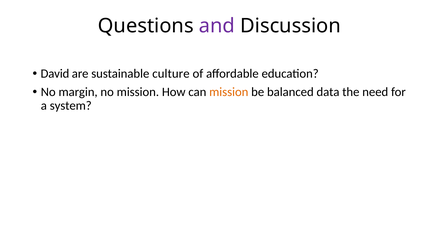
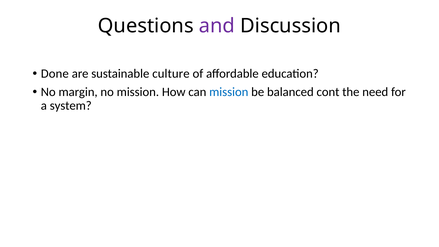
David: David -> Done
mission at (229, 92) colour: orange -> blue
data: data -> cont
